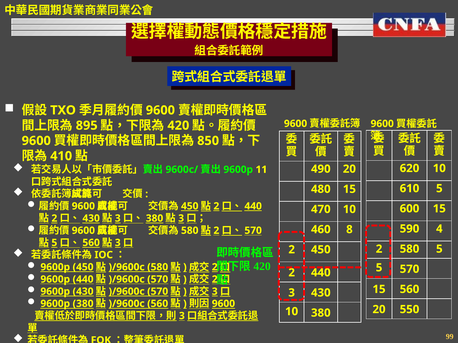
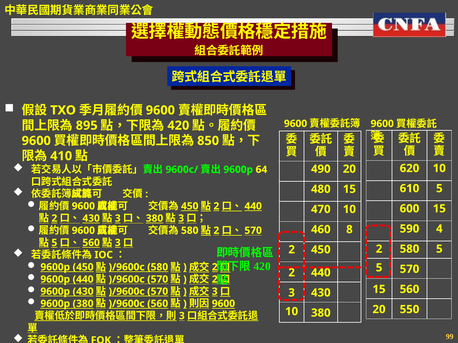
11: 11 -> 64
